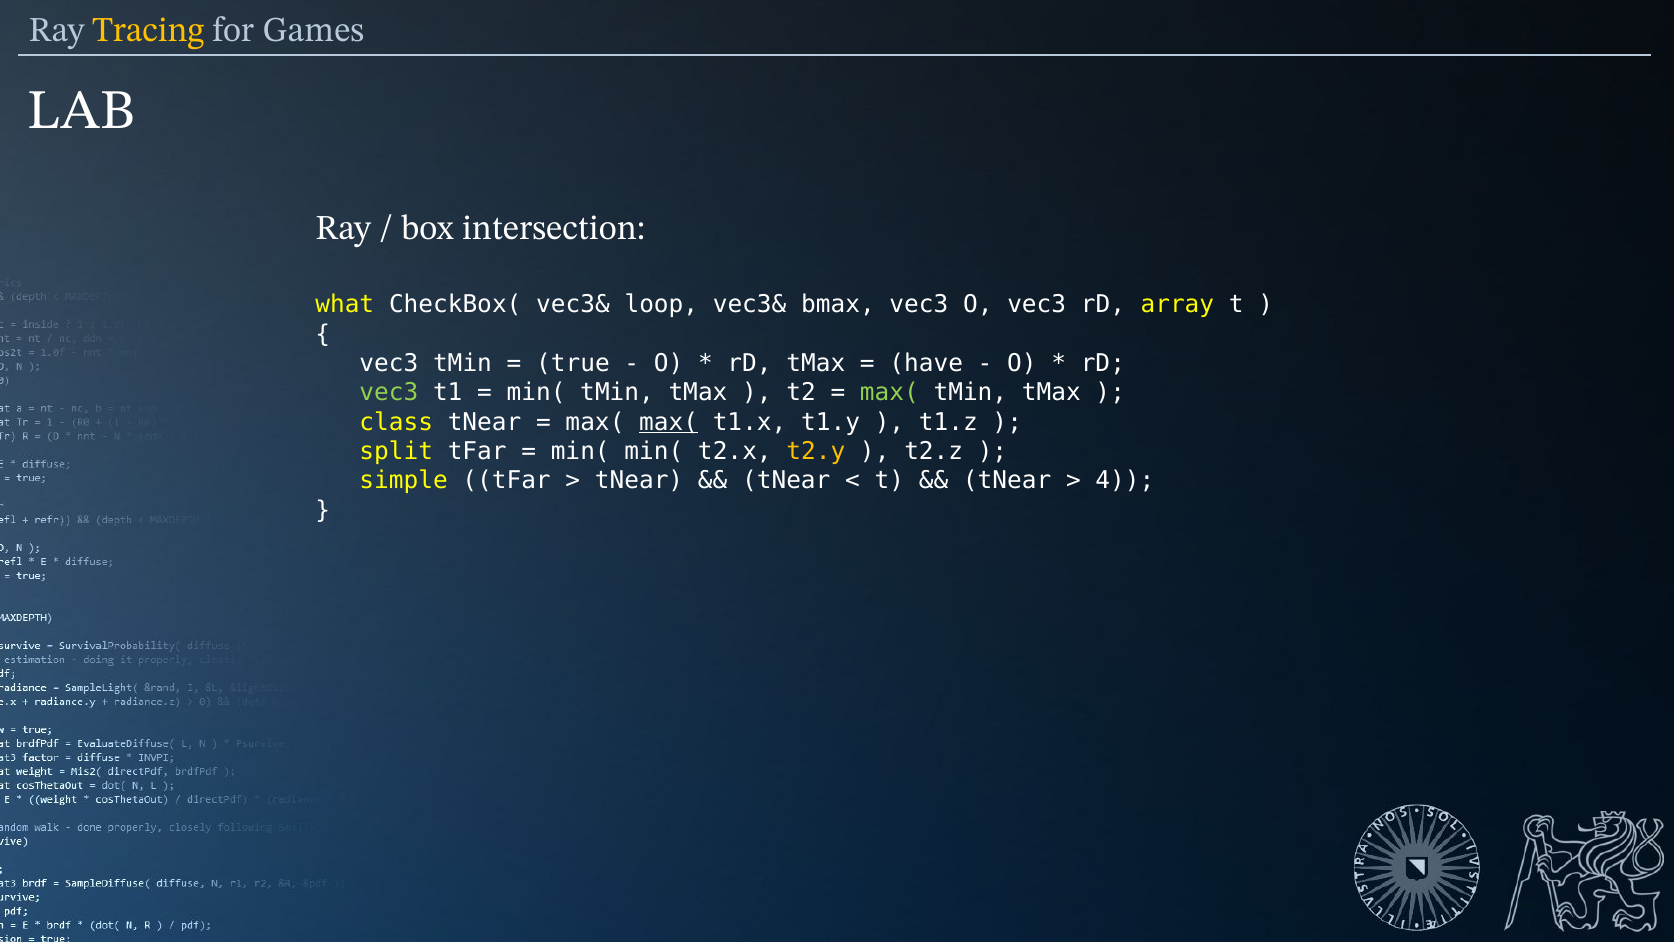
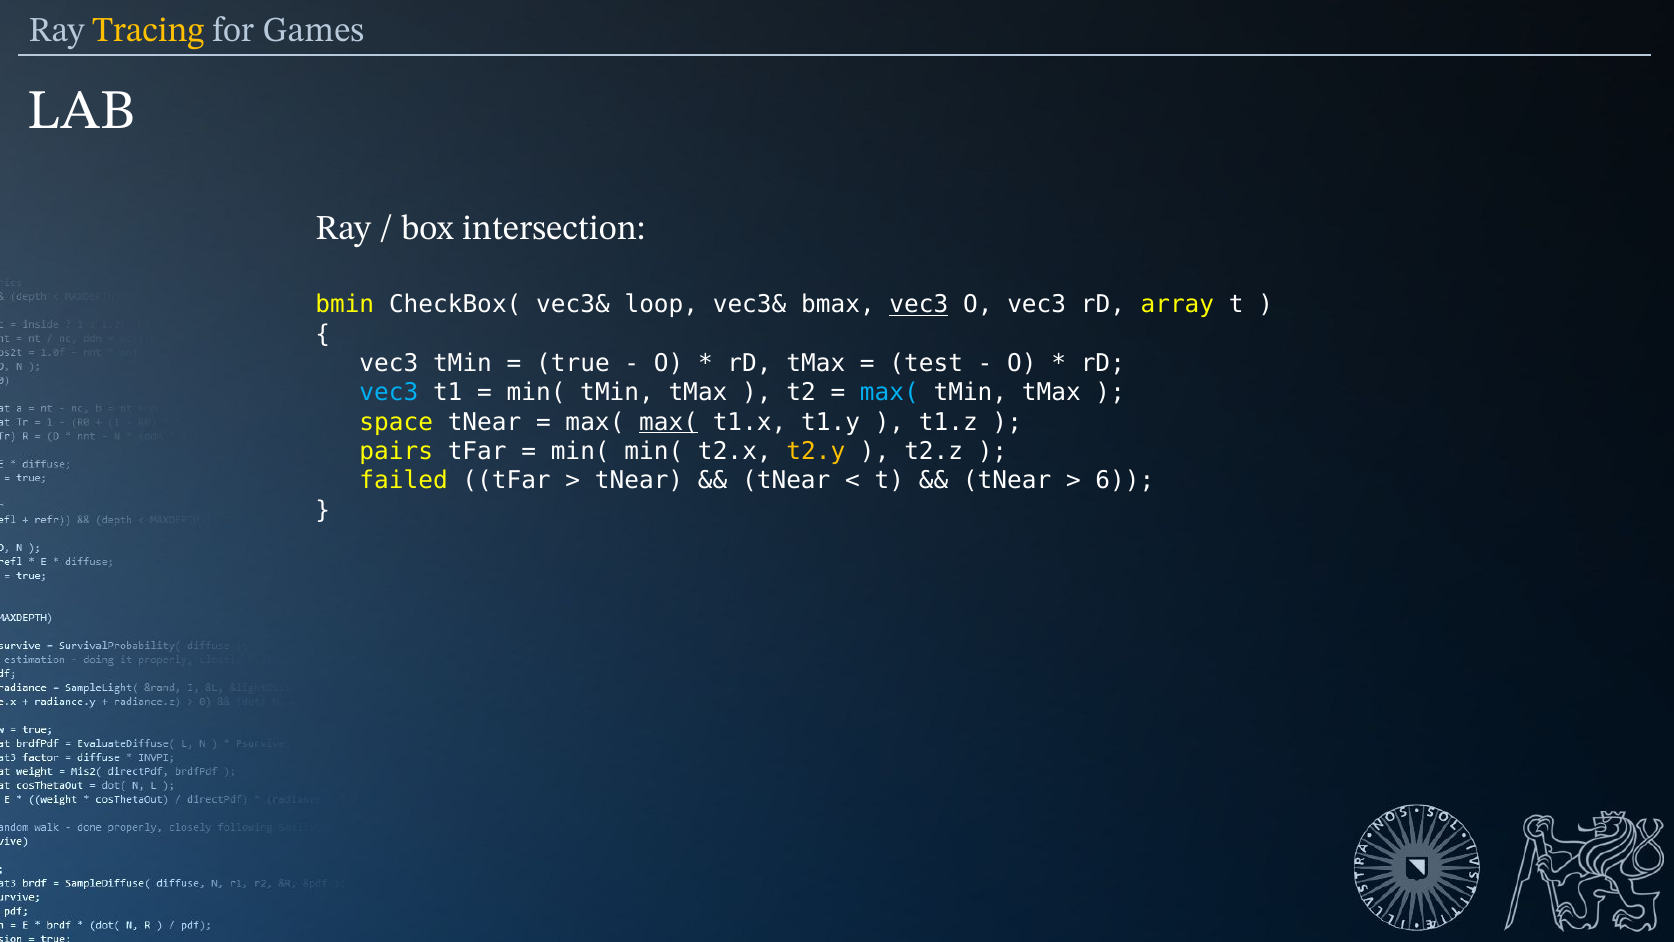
what: what -> bmin
vec3 at (919, 305) underline: none -> present
have: have -> test
vec3 at (389, 393) colour: light green -> light blue
max( at (889, 393) colour: light green -> light blue
class: class -> space
split: split -> pairs
simple: simple -> failed
4: 4 -> 6
